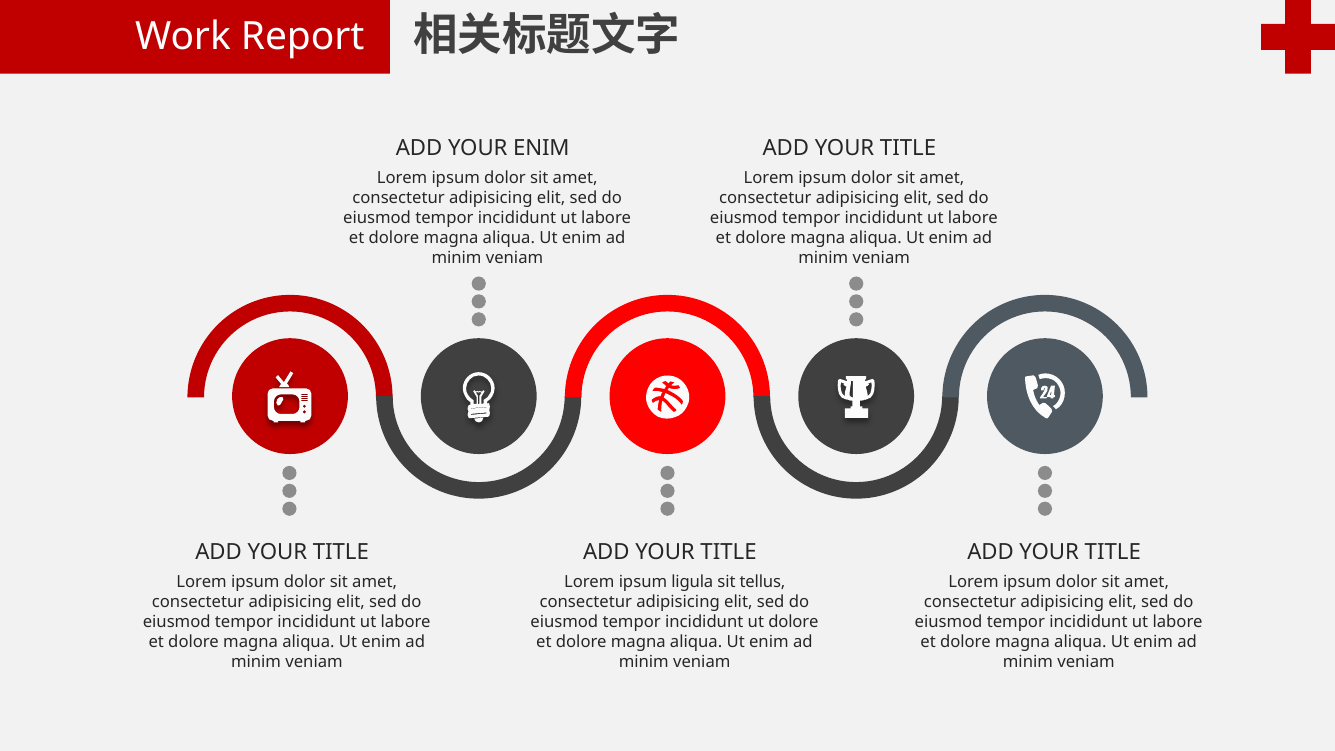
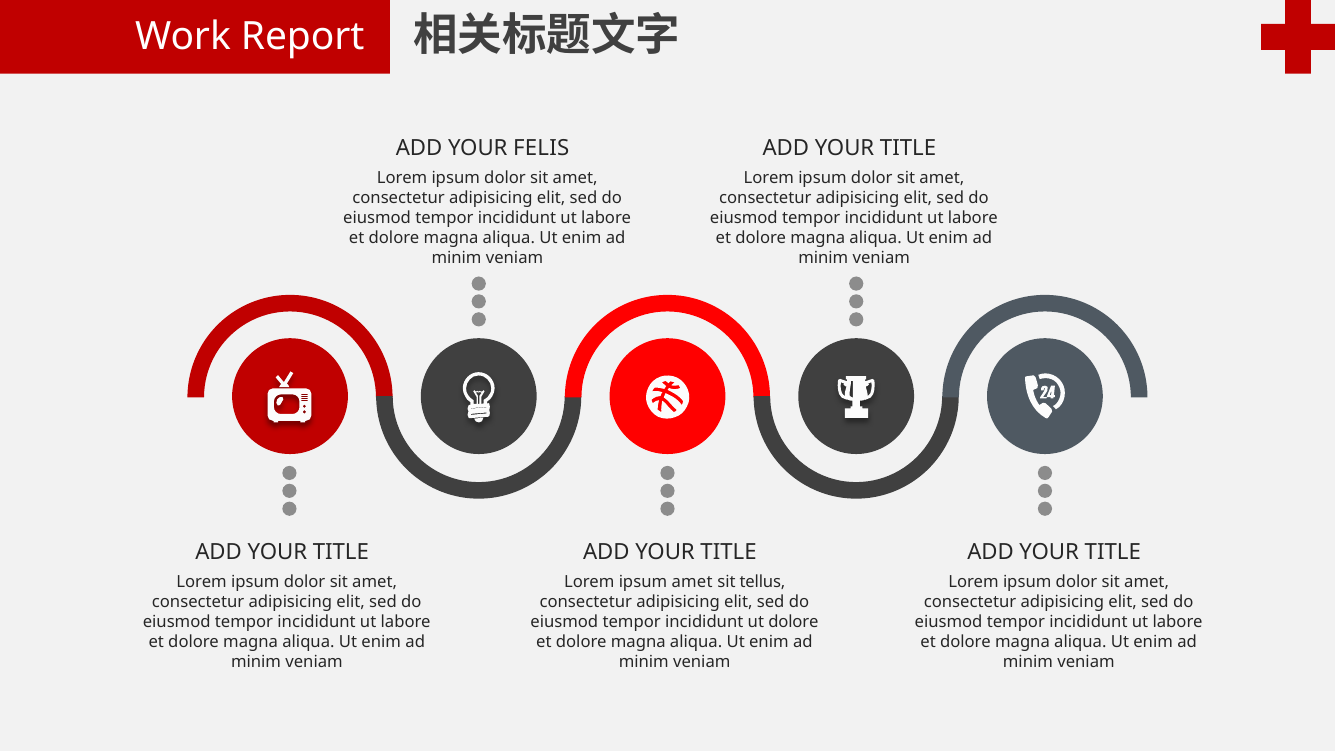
YOUR ENIM: ENIM -> FELIS
ipsum ligula: ligula -> amet
